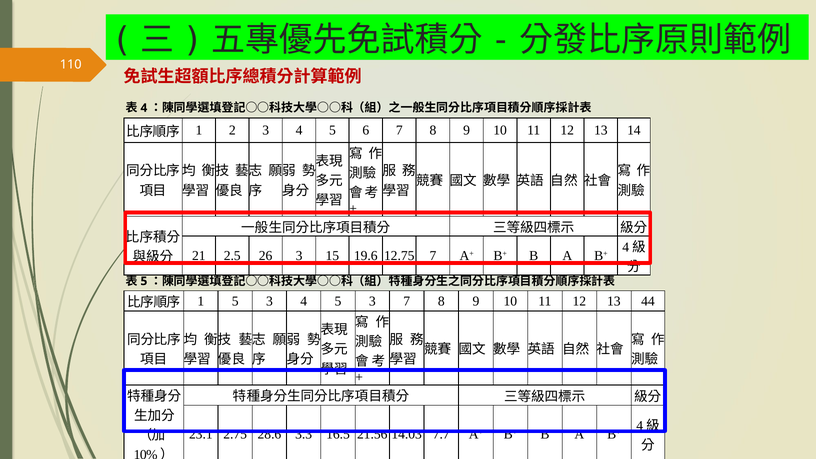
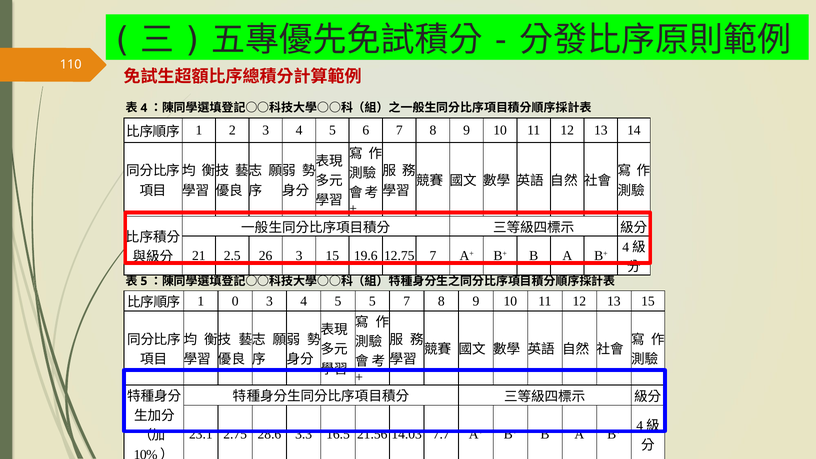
1 5: 5 -> 0
4 5 3: 3 -> 5
13 44: 44 -> 15
